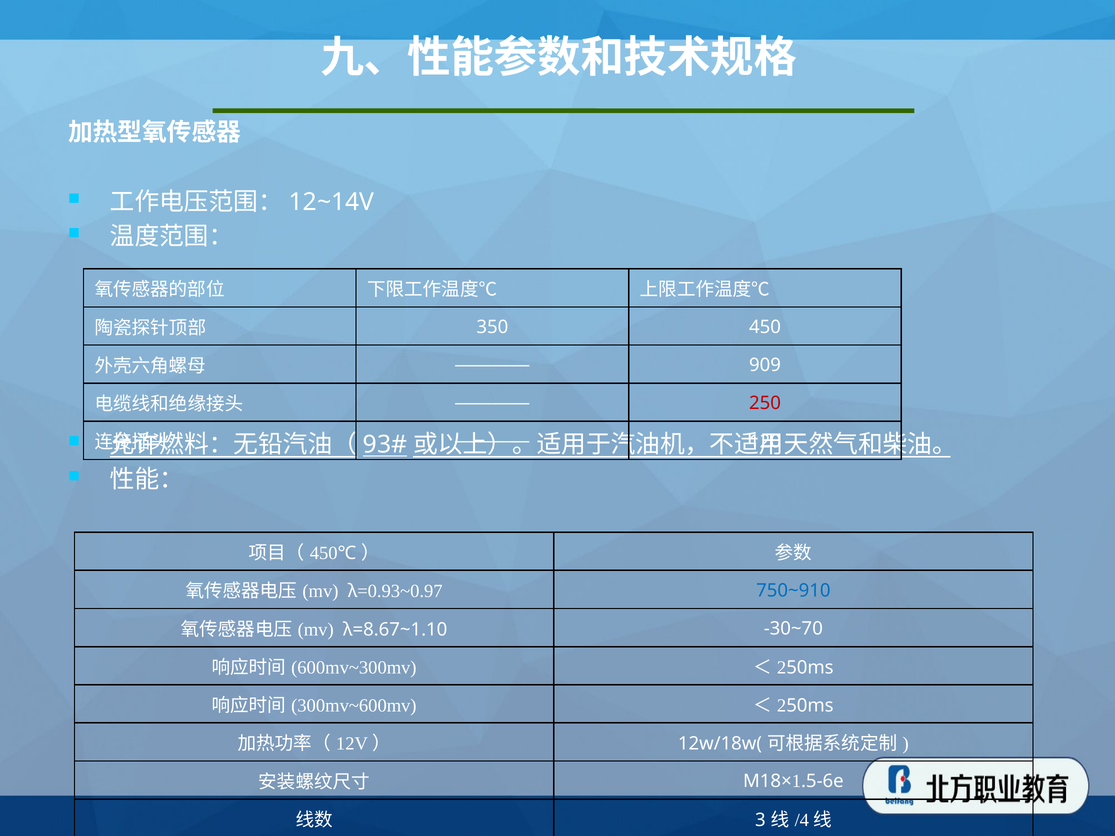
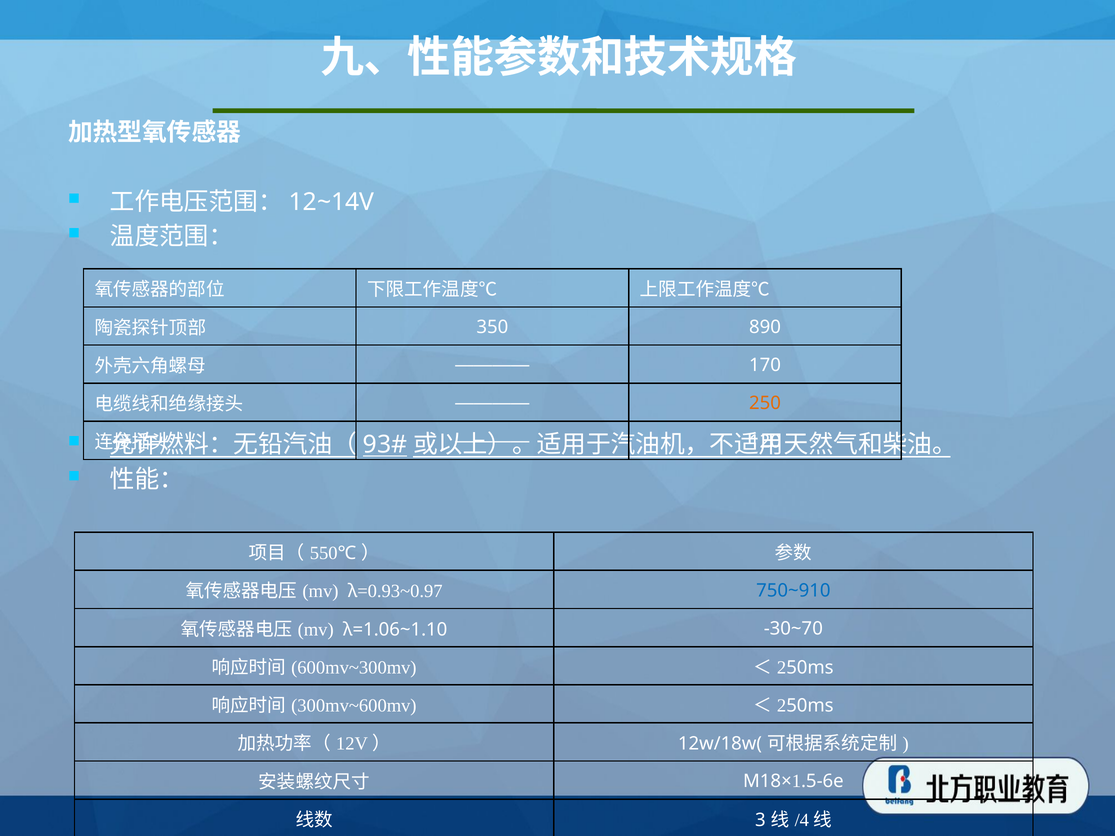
350 450: 450 -> 890
909: 909 -> 170
250 colour: red -> orange
450 at (324, 553): 450 -> 550
λ=8.67~1.10: λ=8.67~1.10 -> λ=1.06~1.10
